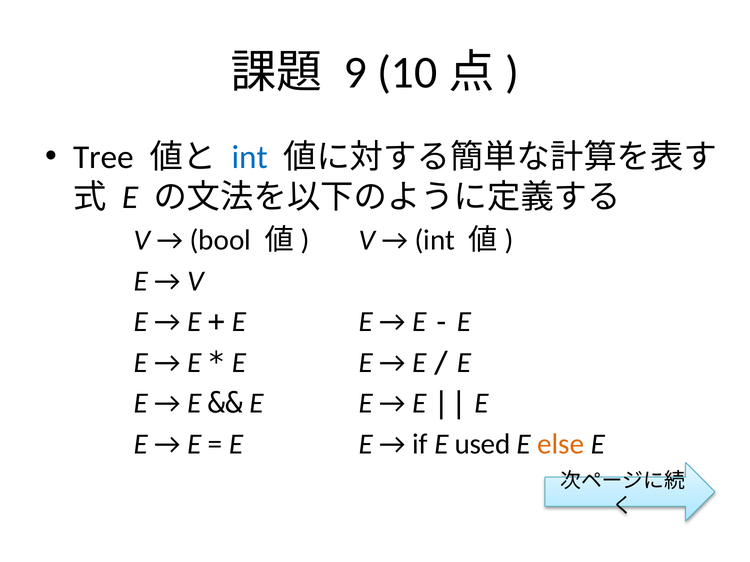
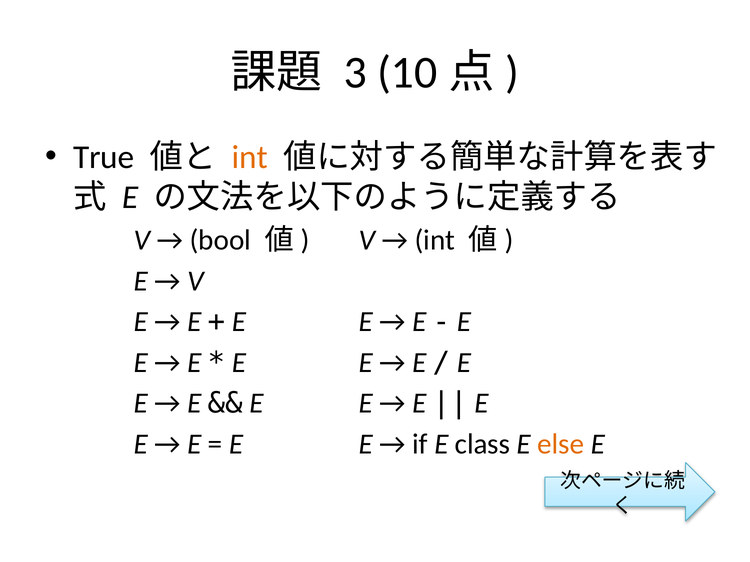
9: 9 -> 3
Tree: Tree -> True
int at (250, 157) colour: blue -> orange
used: used -> class
